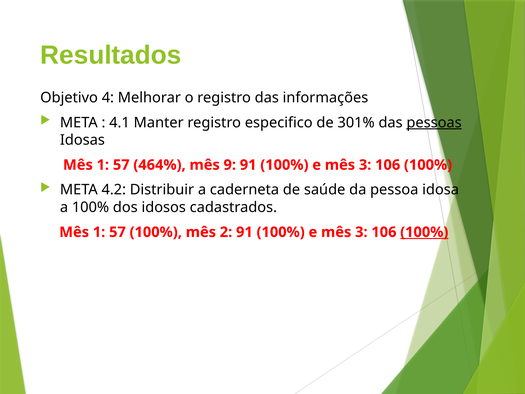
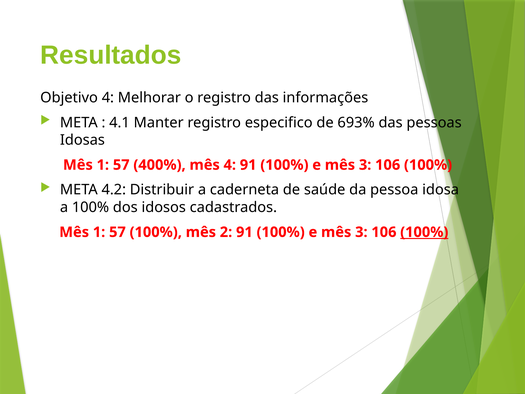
301%: 301% -> 693%
pessoas underline: present -> none
464%: 464% -> 400%
mês 9: 9 -> 4
